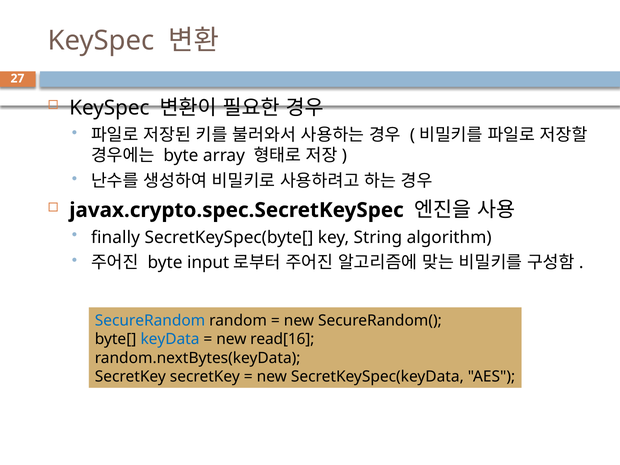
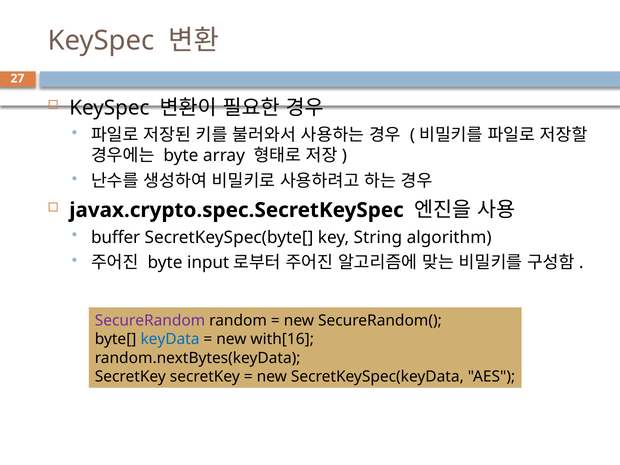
finally: finally -> buffer
SecureRandom colour: blue -> purple
read[16: read[16 -> with[16
